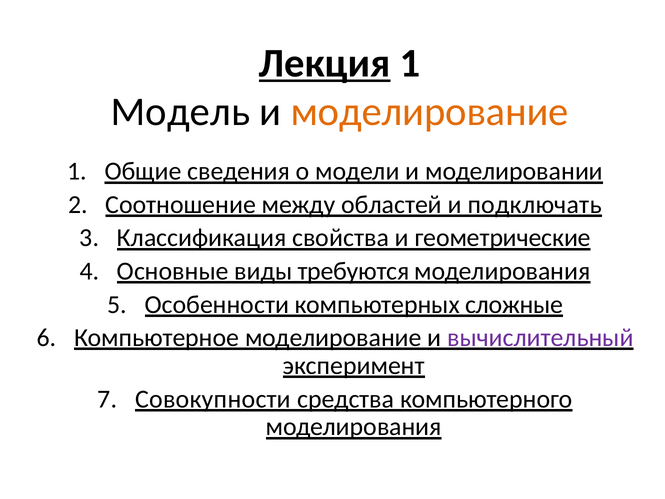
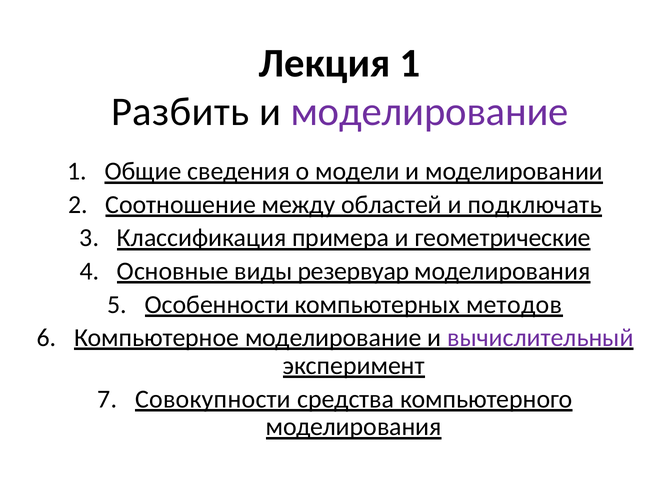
Лекция underline: present -> none
Модель: Модель -> Разбить
моделирование at (430, 112) colour: orange -> purple
свойства: свойства -> примера
требуются: требуются -> резервуар
сложные: сложные -> методов
